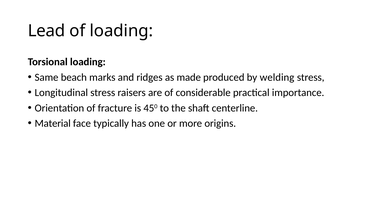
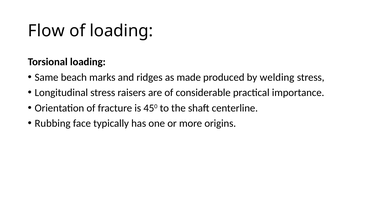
Lead: Lead -> Flow
Material: Material -> Rubbing
